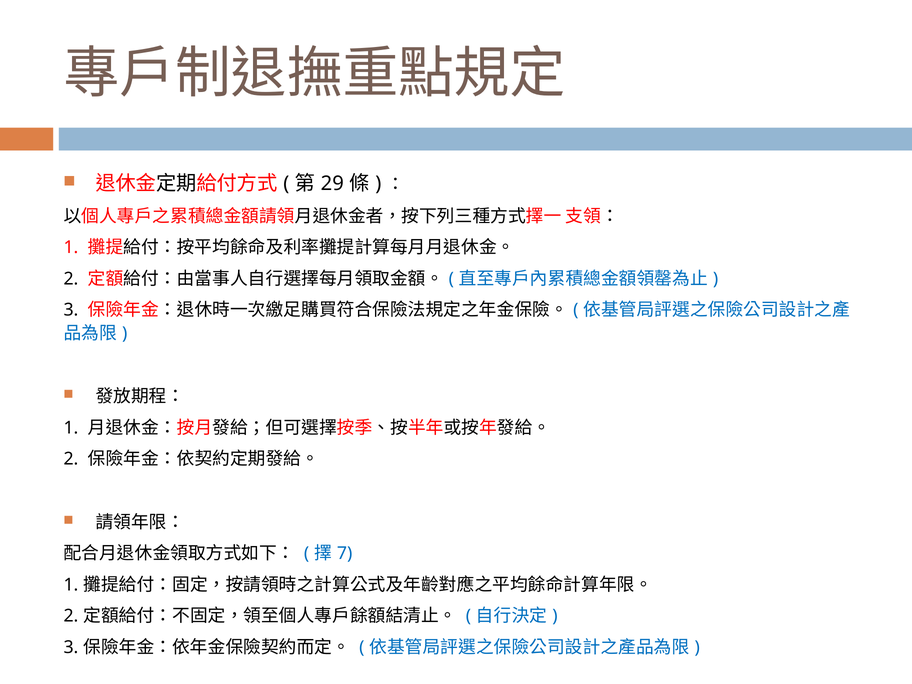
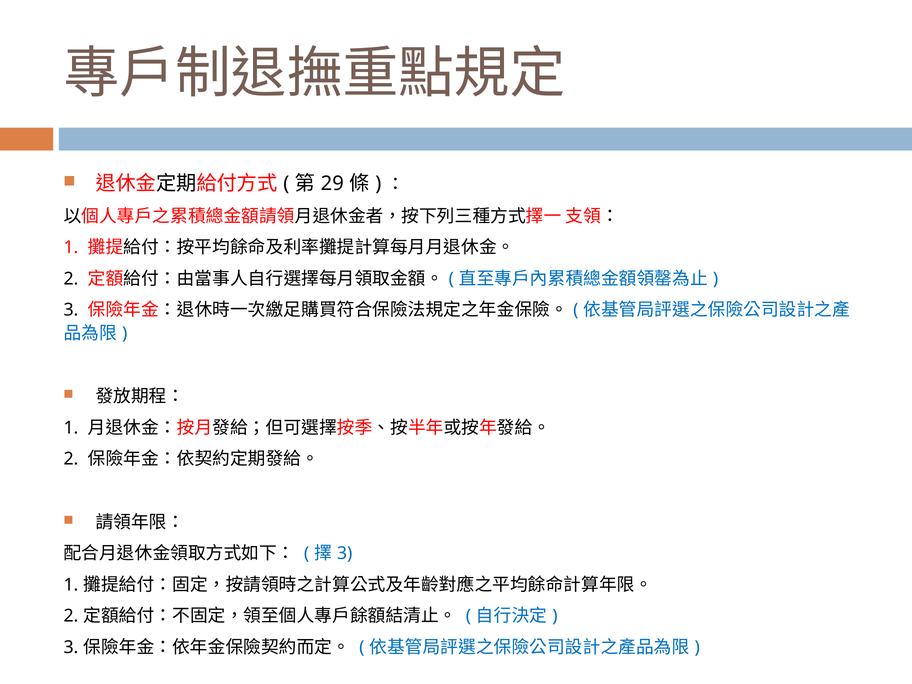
7 at (345, 554): 7 -> 3
